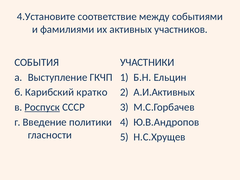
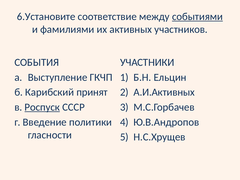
4.Установите: 4.Установите -> 6.Установите
событиями underline: none -> present
кратко: кратко -> принят
